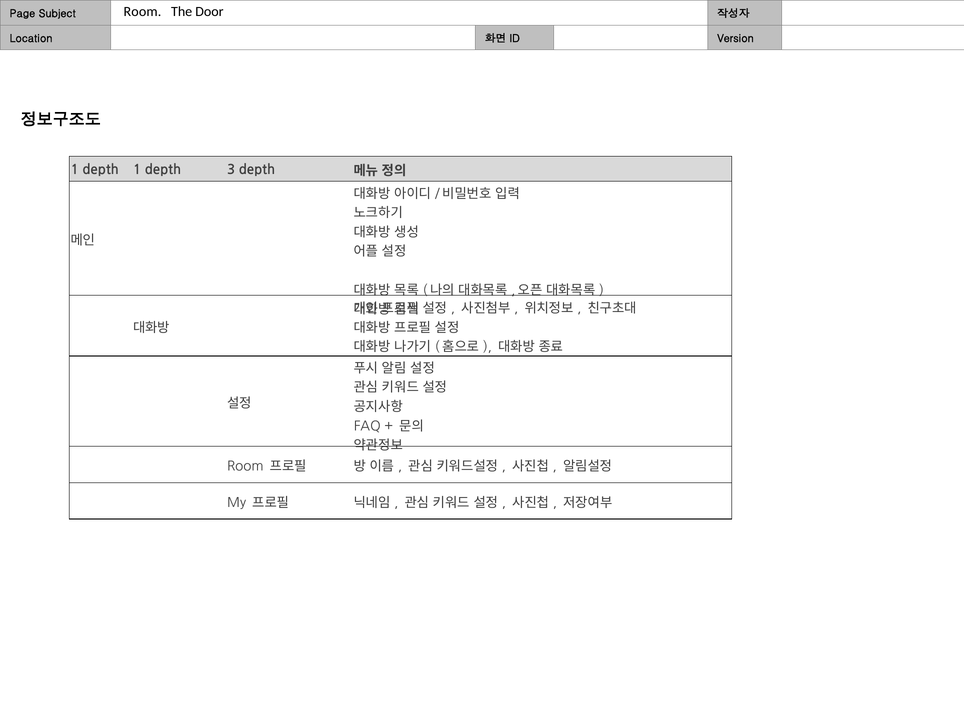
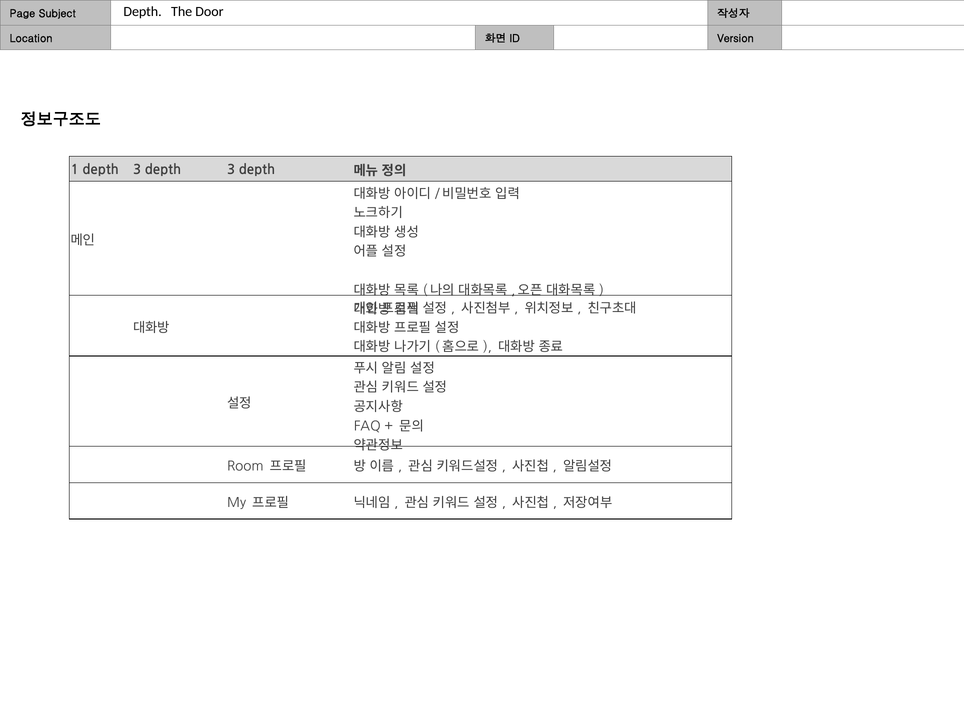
Room at (142, 12): Room -> Depth
1 depth 1: 1 -> 3
